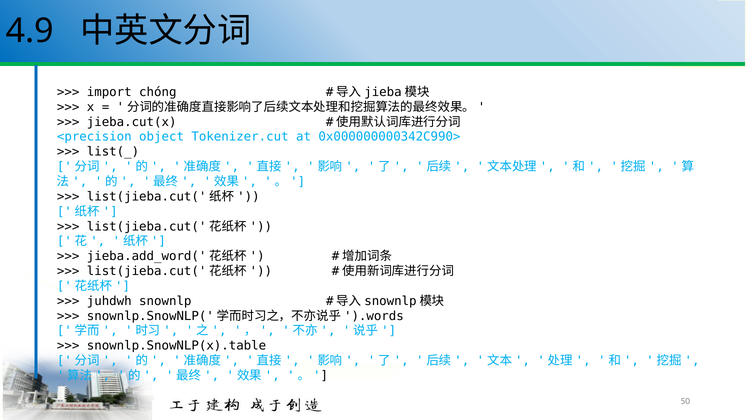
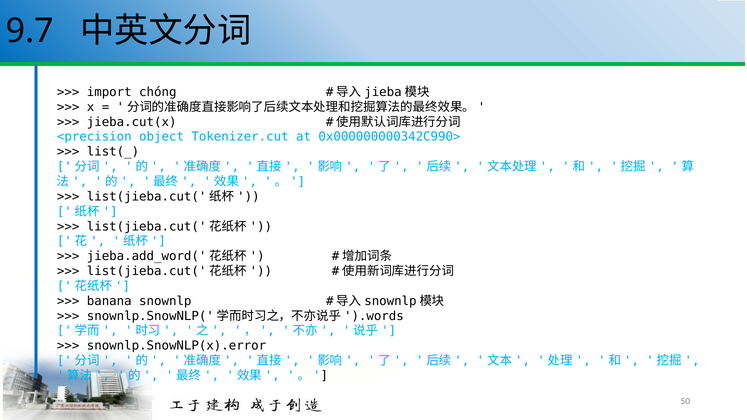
4.9: 4.9 -> 9.7
juhdwh: juhdwh -> banana
snownlp.SnowNLP(x).table: snownlp.SnowNLP(x).table -> snownlp.SnowNLP(x).error
